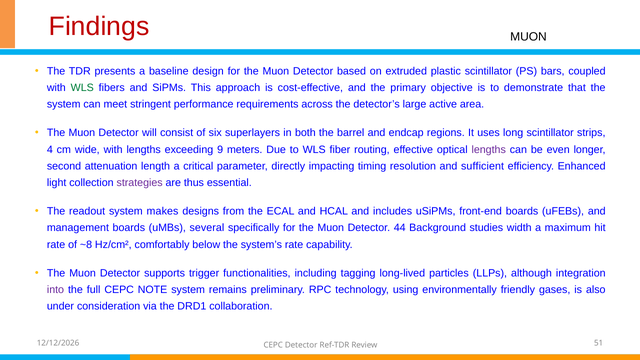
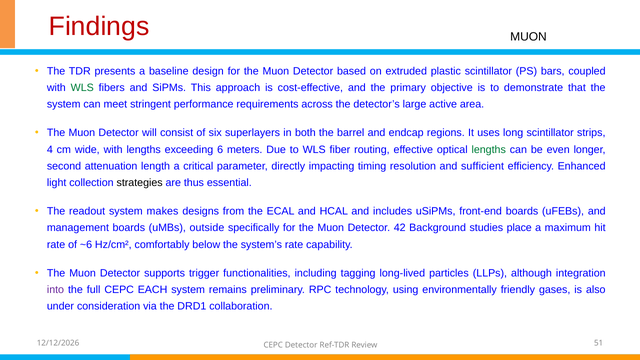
9: 9 -> 6
lengths at (489, 150) colour: purple -> green
strategies colour: purple -> black
several: several -> outside
44: 44 -> 42
width: width -> place
~8: ~8 -> ~6
NOTE: NOTE -> EACH
